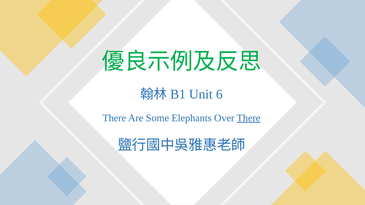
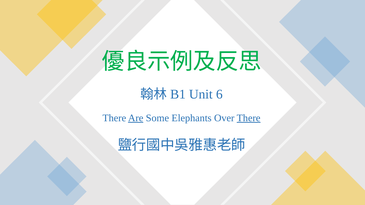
Are underline: none -> present
